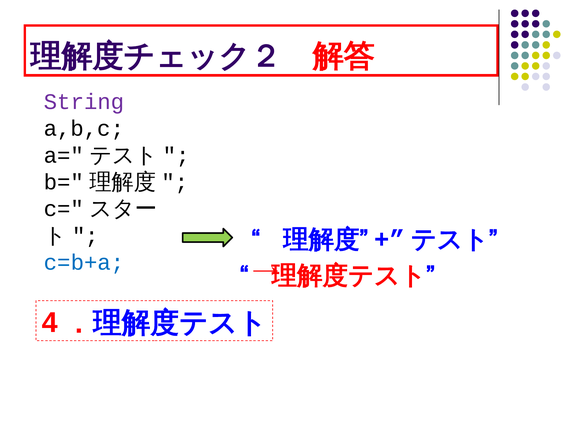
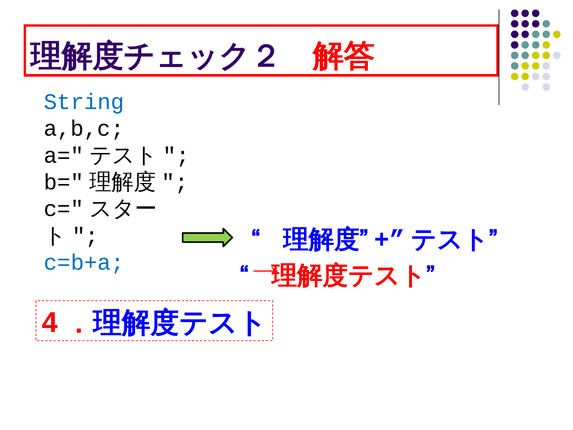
String colour: purple -> blue
